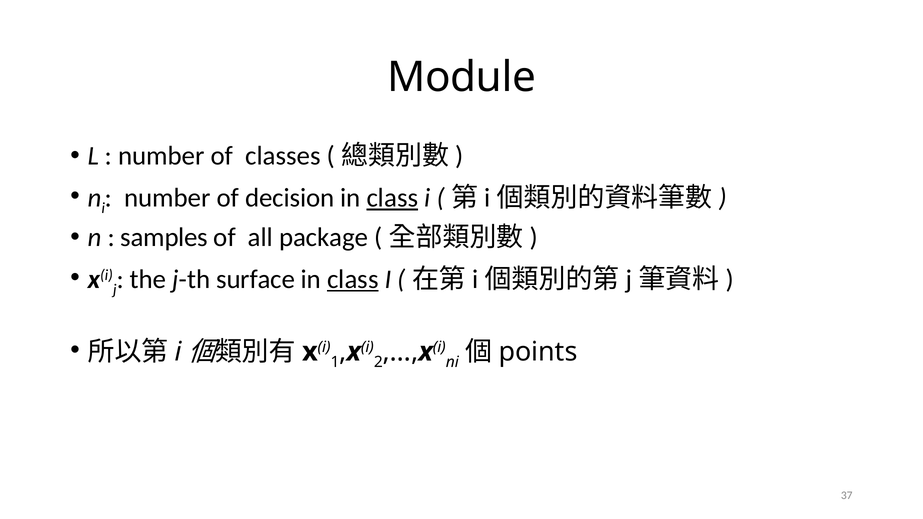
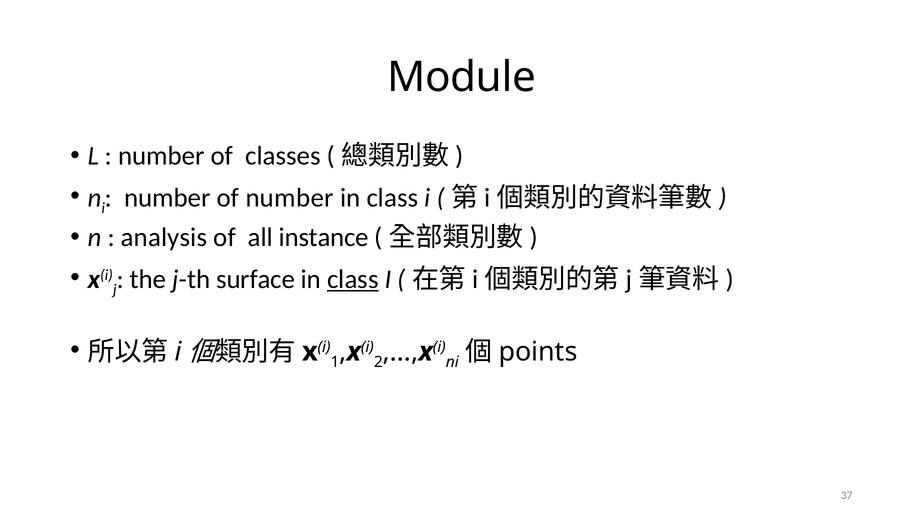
of decision: decision -> number
class at (392, 198) underline: present -> none
samples: samples -> analysis
package: package -> instance
